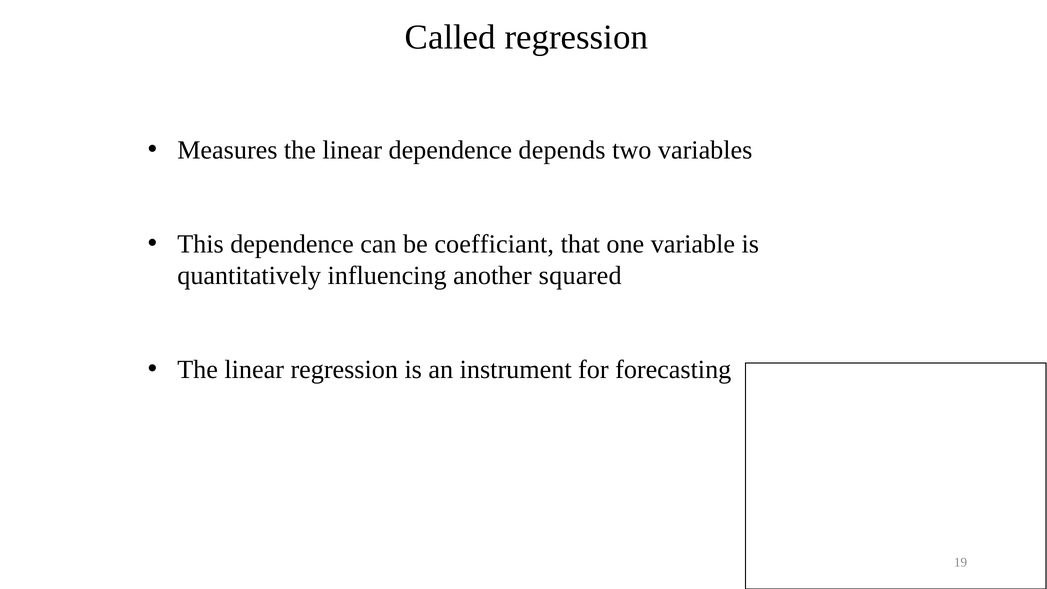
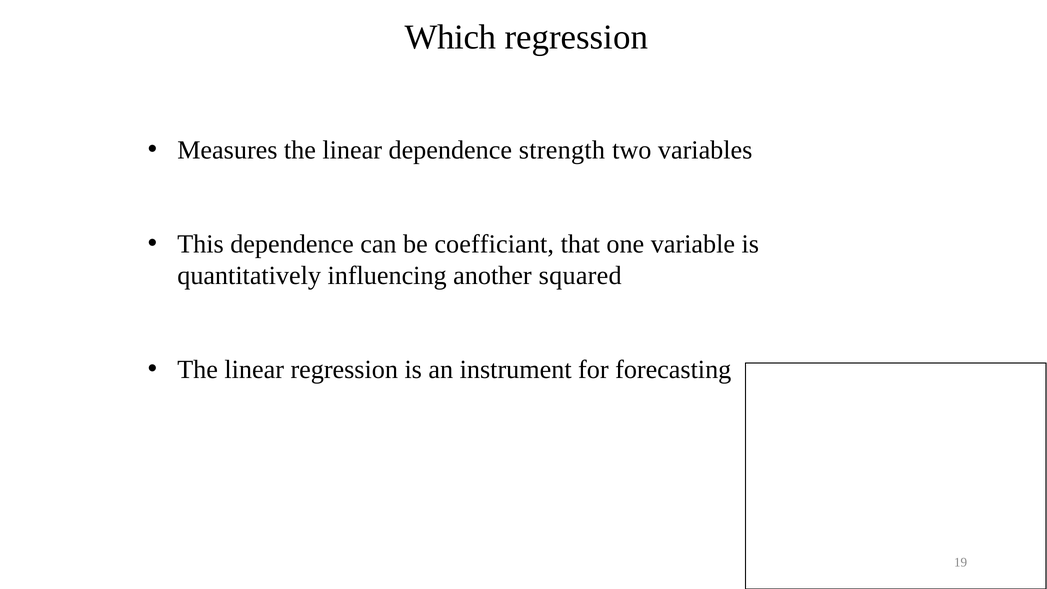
Called: Called -> Which
depends: depends -> strength
